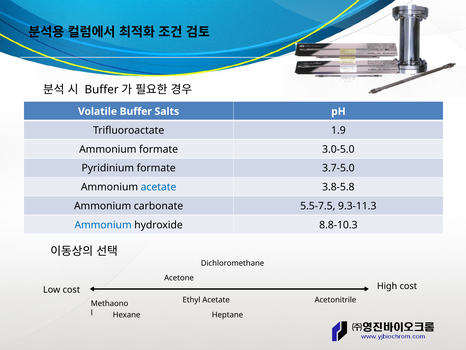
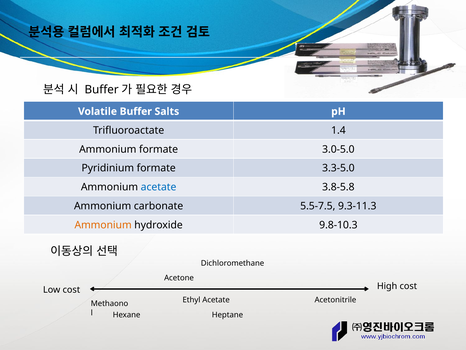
1.9: 1.9 -> 1.4
3.7-5.0: 3.7-5.0 -> 3.3-5.0
Ammonium at (103, 225) colour: blue -> orange
8.8-10.3: 8.8-10.3 -> 9.8-10.3
